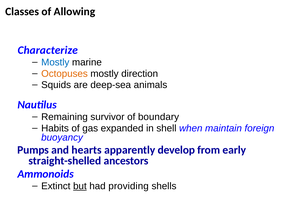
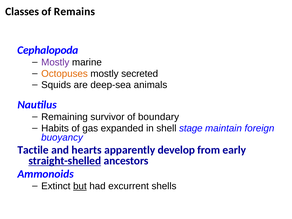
Allowing: Allowing -> Remains
Characterize: Characterize -> Cephalopoda
Mostly at (55, 62) colour: blue -> purple
direction: direction -> secreted
when: when -> stage
Pumps: Pumps -> Tactile
straight-shelled underline: none -> present
providing: providing -> excurrent
